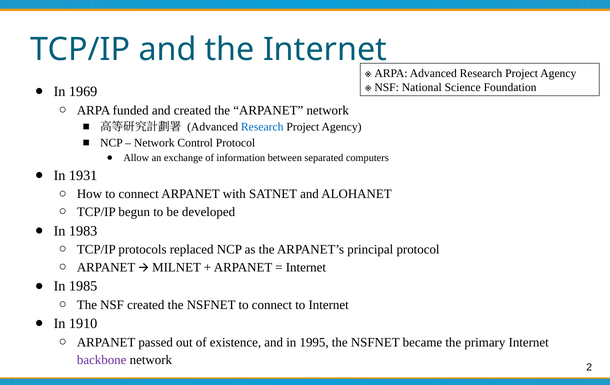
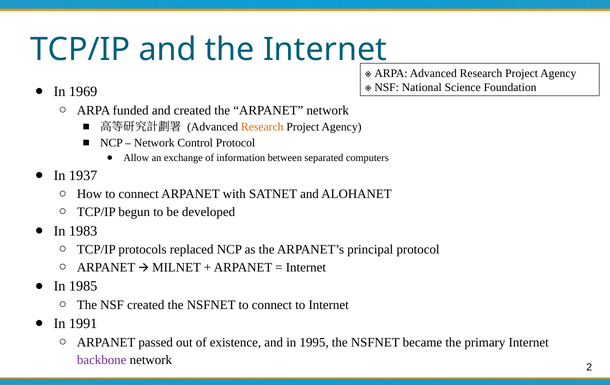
Research at (262, 127) colour: blue -> orange
1931: 1931 -> 1937
1910: 1910 -> 1991
